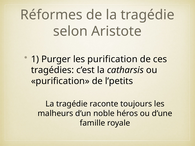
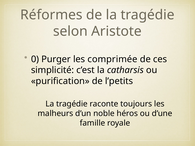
1: 1 -> 0
les purification: purification -> comprimée
tragédies: tragédies -> simplicité
